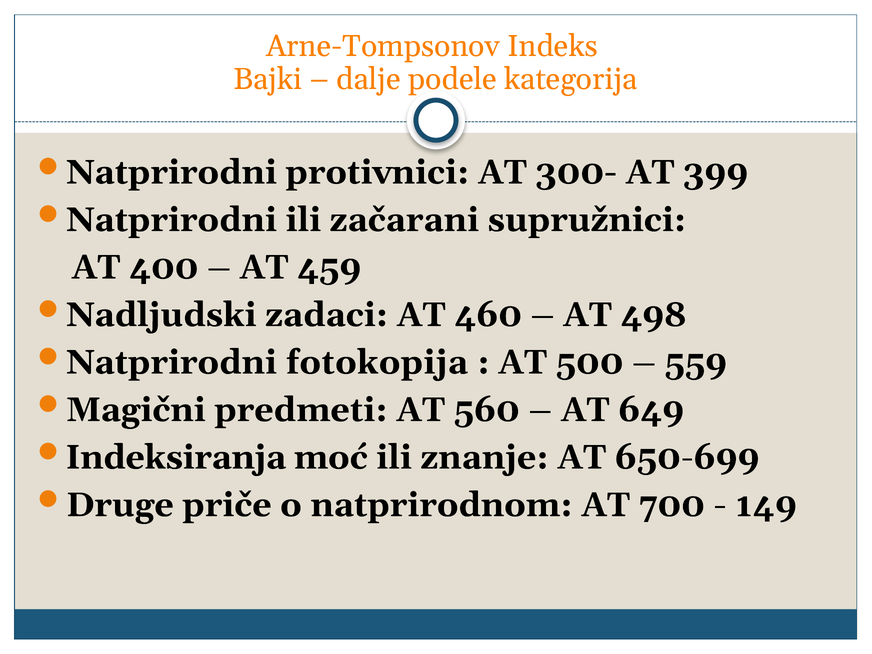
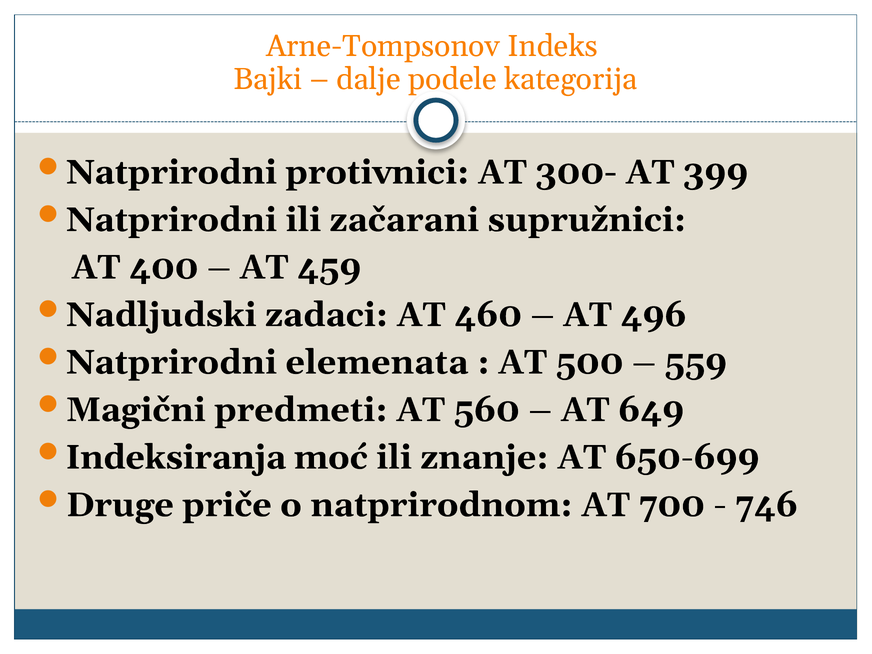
498: 498 -> 496
fotokopija: fotokopija -> elemenata
149: 149 -> 746
